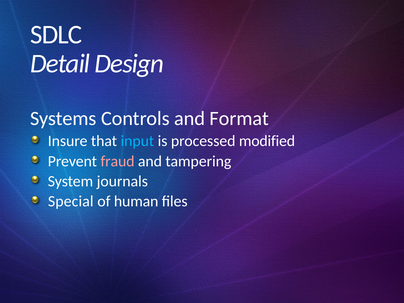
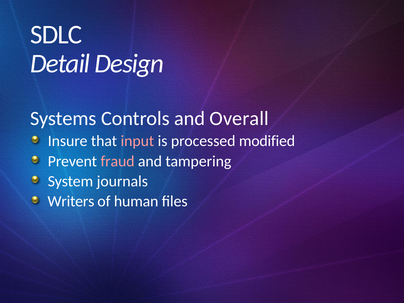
Format: Format -> Overall
input colour: light blue -> pink
Special: Special -> Writers
